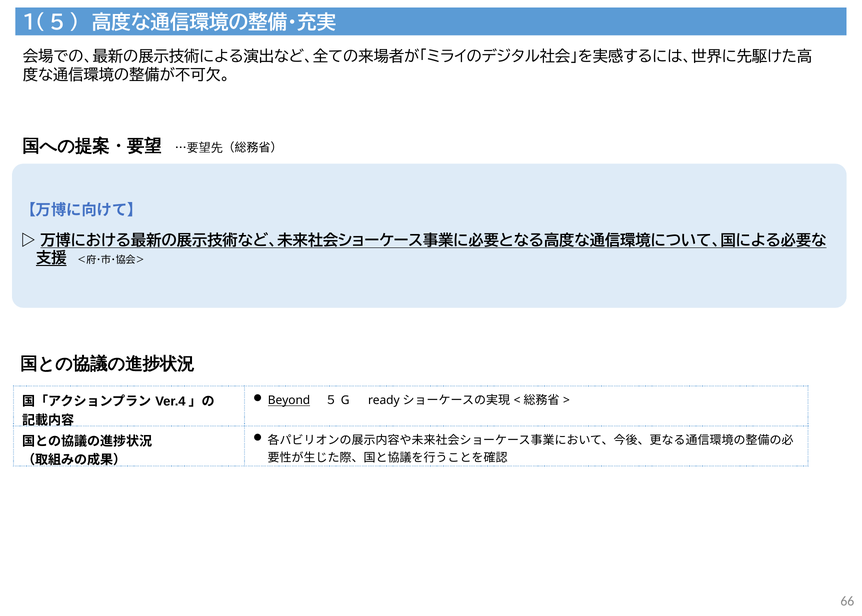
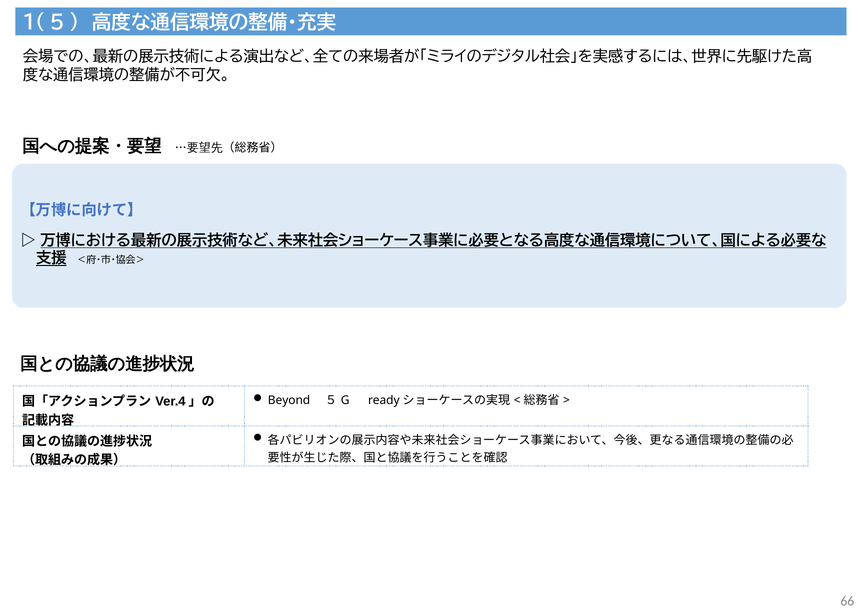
Beyond underline: present -> none
